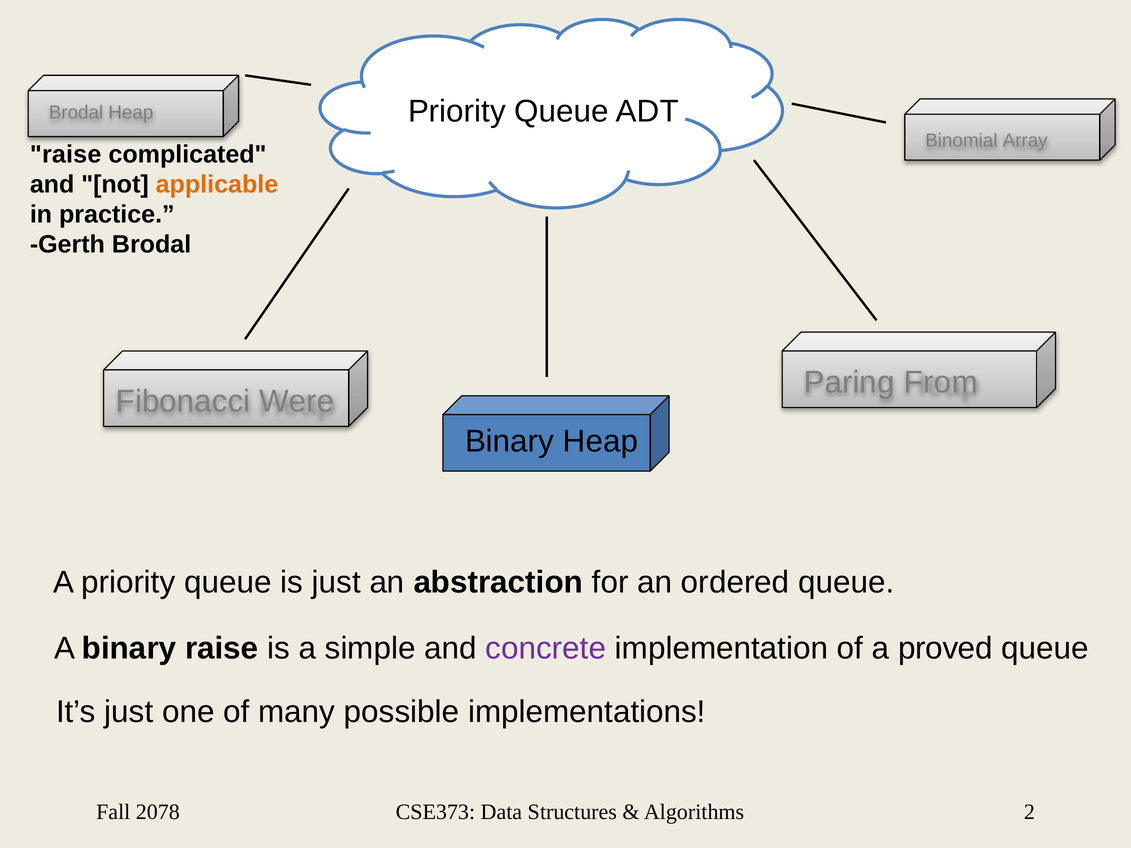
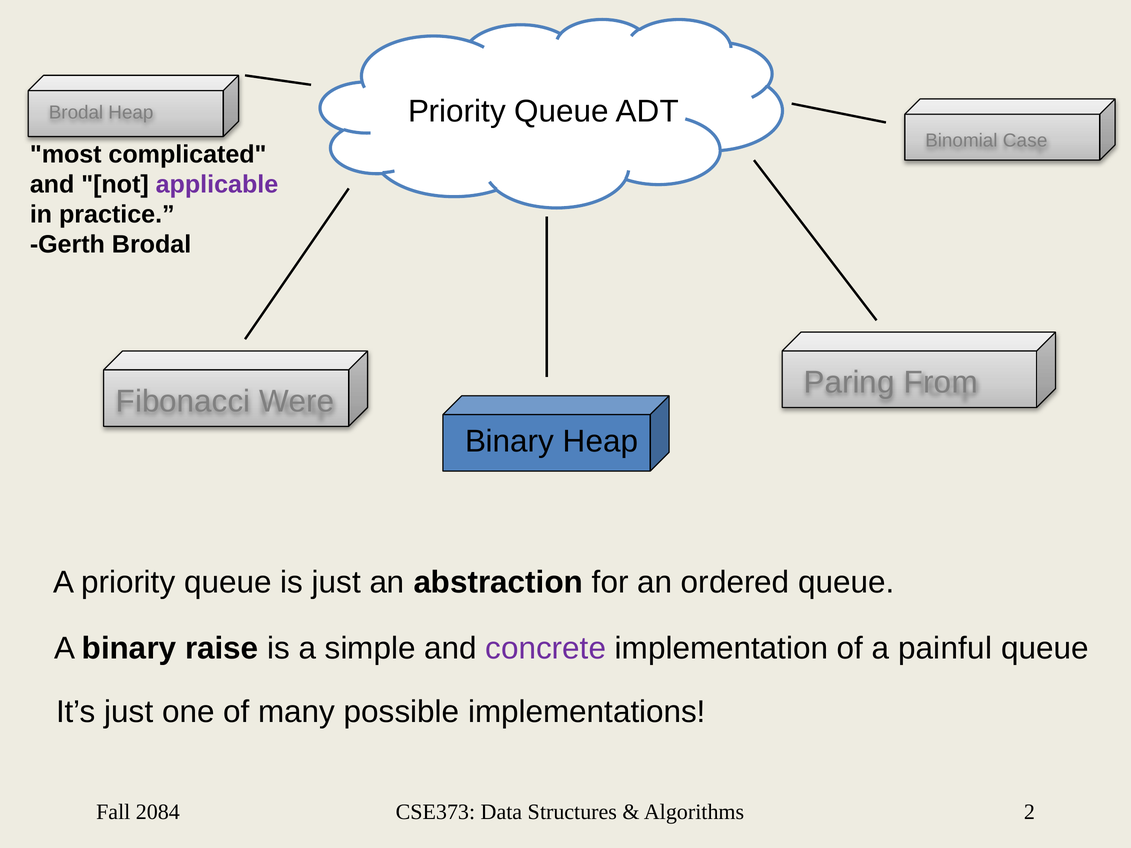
Array: Array -> Case
raise at (66, 154): raise -> most
applicable colour: orange -> purple
proved: proved -> painful
2078: 2078 -> 2084
